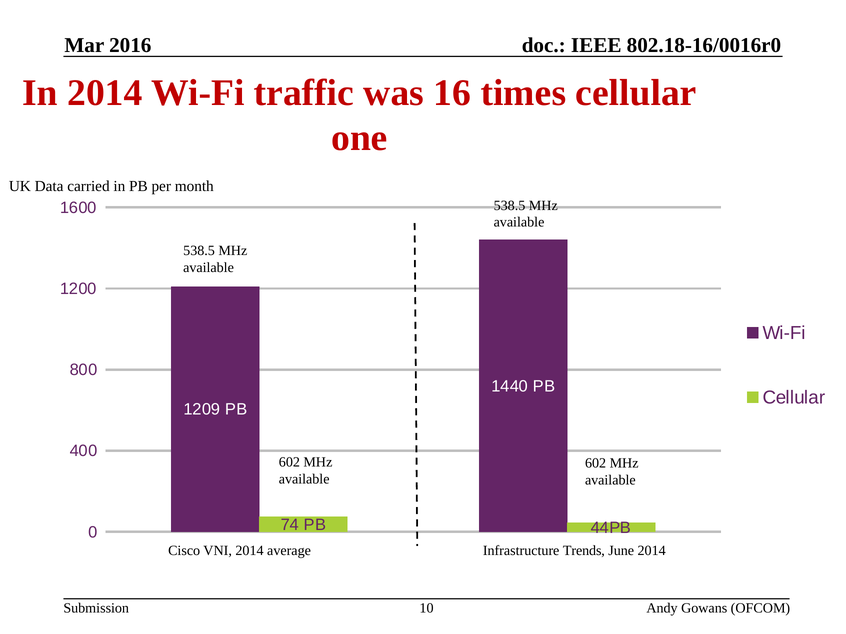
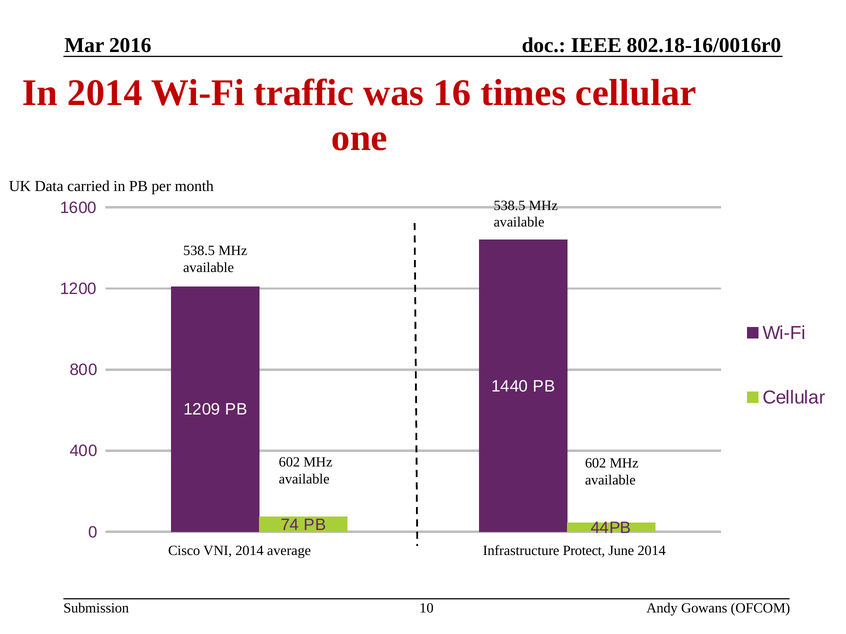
Infrastructure Trends: Trends -> Protect
